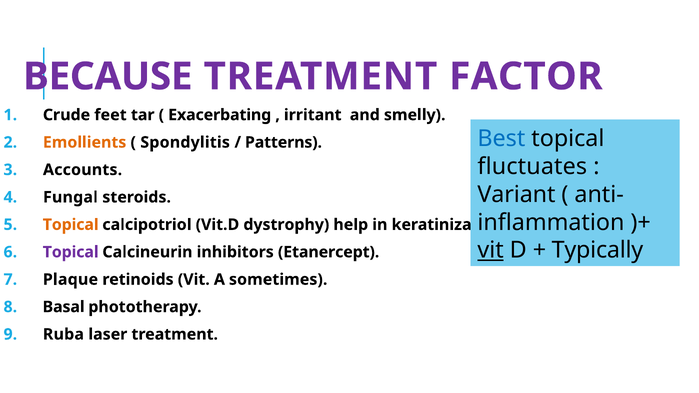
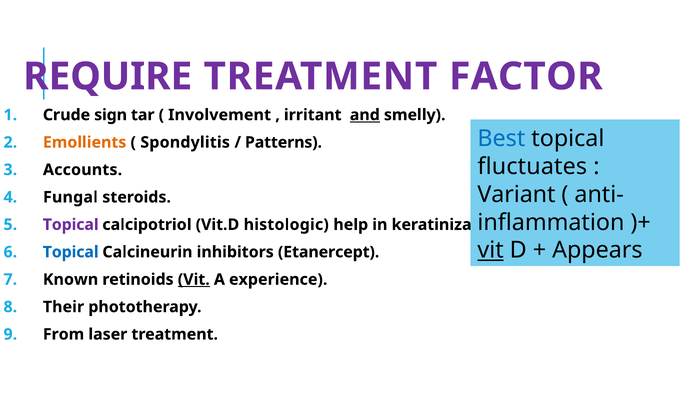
BECAUSE: BECAUSE -> REQUIRE
feet: feet -> sign
Exacerbating: Exacerbating -> Involvement
and underline: none -> present
Topical at (71, 225) colour: orange -> purple
dystrophy: dystrophy -> histologic
Typically: Typically -> Appears
Topical at (71, 252) colour: purple -> blue
Plaque: Plaque -> Known
Vit at (194, 280) underline: none -> present
sometimes: sometimes -> experience
Basal: Basal -> Their
Ruba: Ruba -> From
